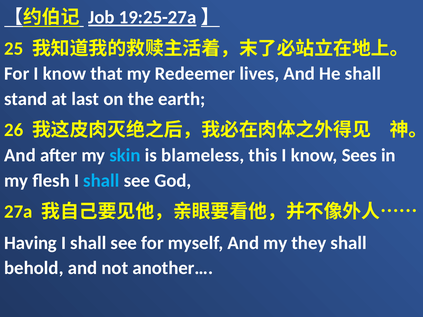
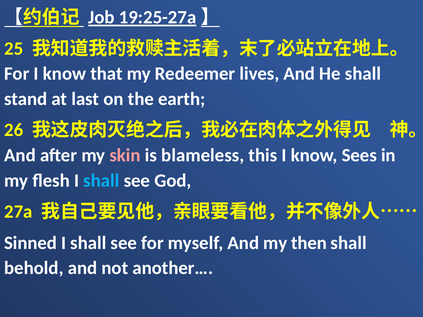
skin colour: light blue -> pink
Having: Having -> Sinned
they: they -> then
